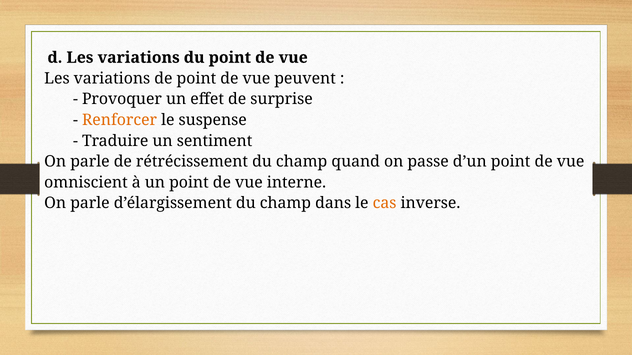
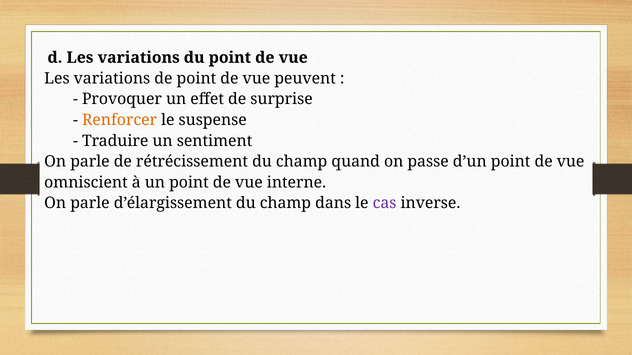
cas colour: orange -> purple
